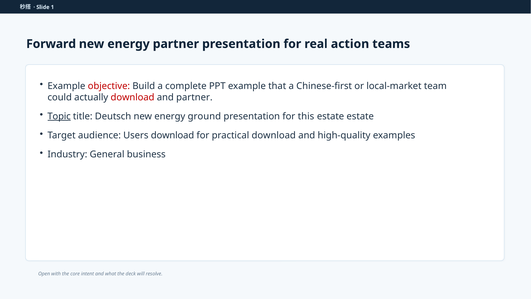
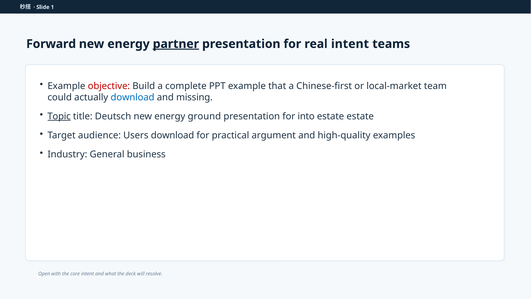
partner at (176, 44) underline: none -> present
real action: action -> intent
download at (133, 97) colour: red -> blue
and partner: partner -> missing
this: this -> into
practical download: download -> argument
